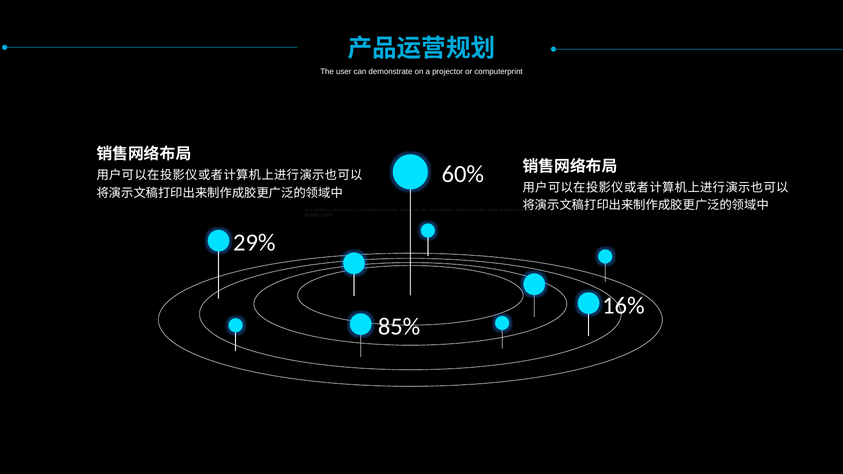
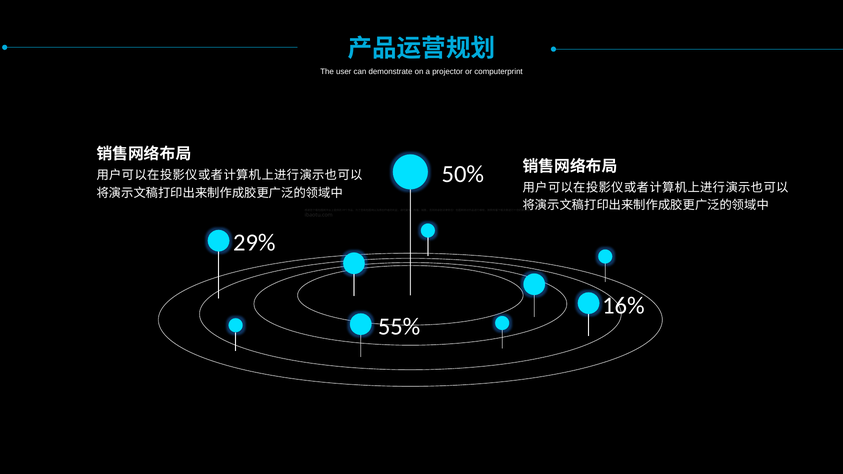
60%: 60% -> 50%
85%: 85% -> 55%
